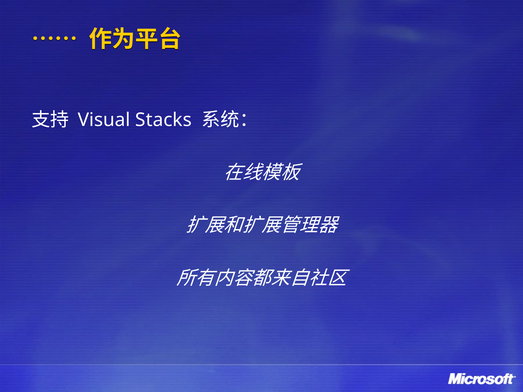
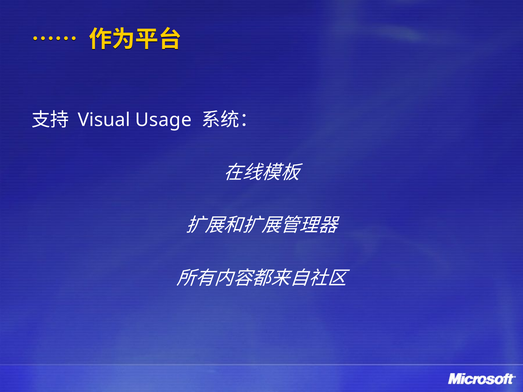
Stacks: Stacks -> Usage
